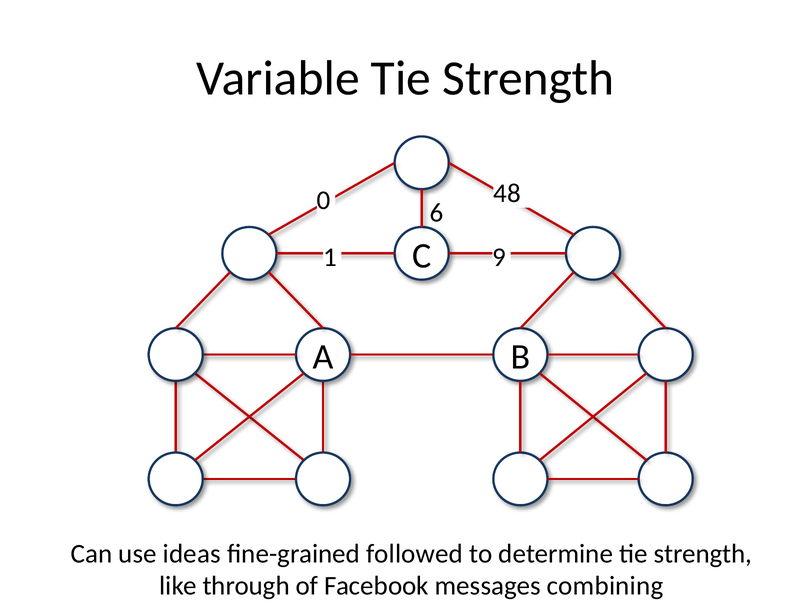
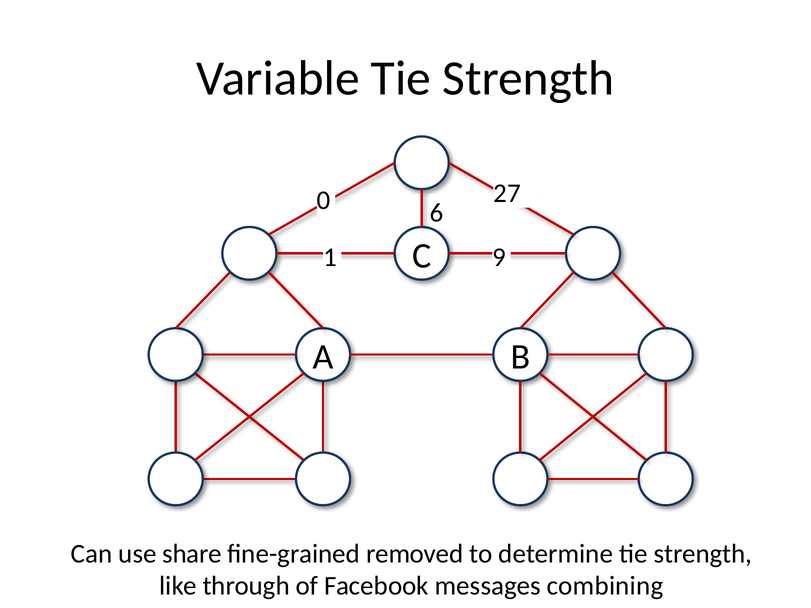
48: 48 -> 27
ideas: ideas -> share
followed: followed -> removed
